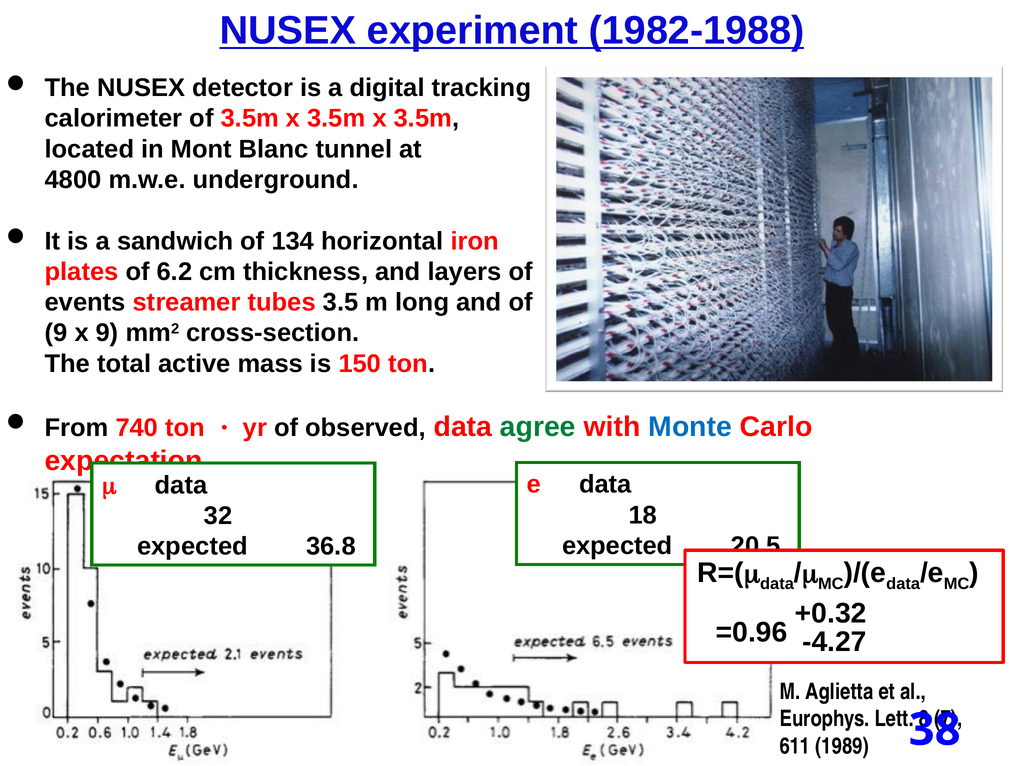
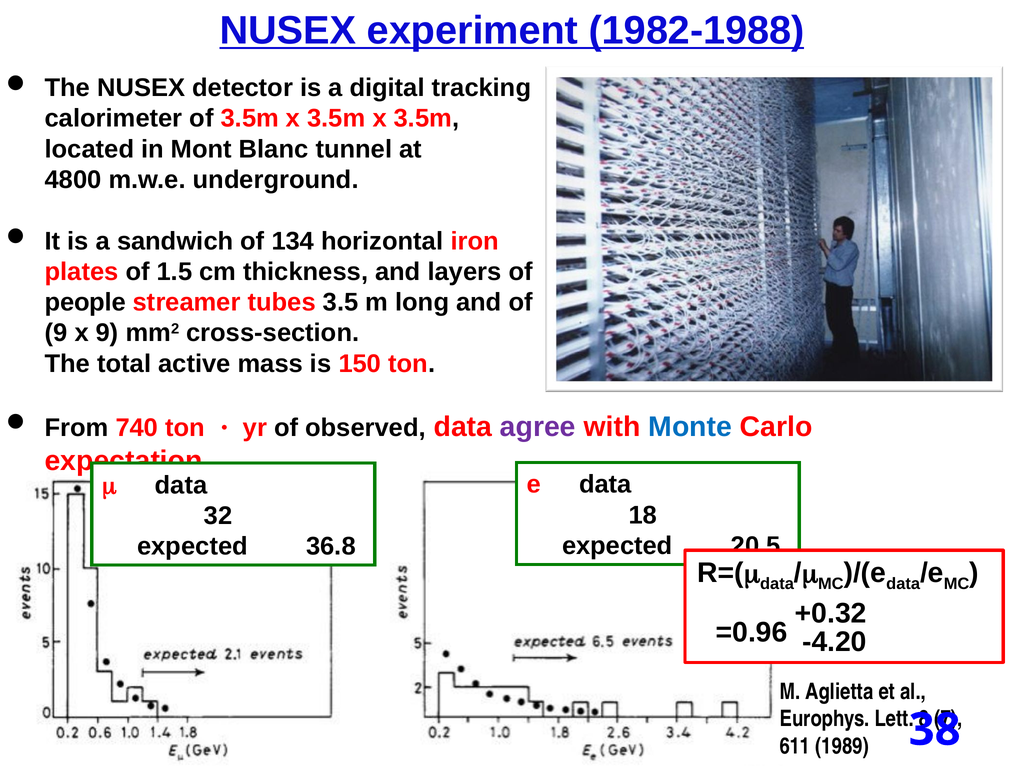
6.2: 6.2 -> 1.5
events: events -> people
agree colour: green -> purple
-4.27: -4.27 -> -4.20
